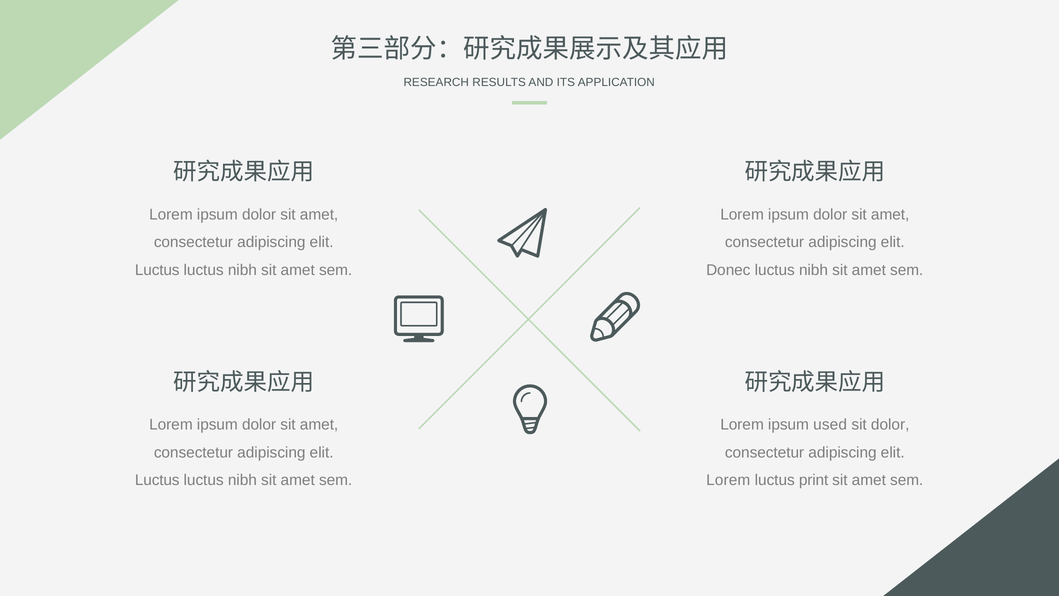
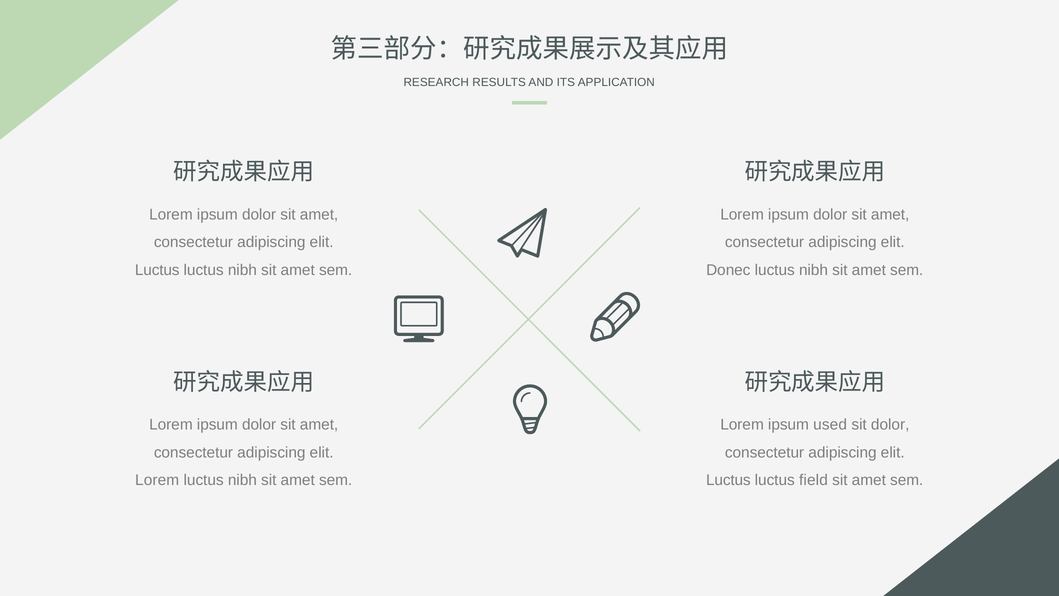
Luctus at (157, 480): Luctus -> Lorem
Lorem at (728, 480): Lorem -> Luctus
print: print -> field
